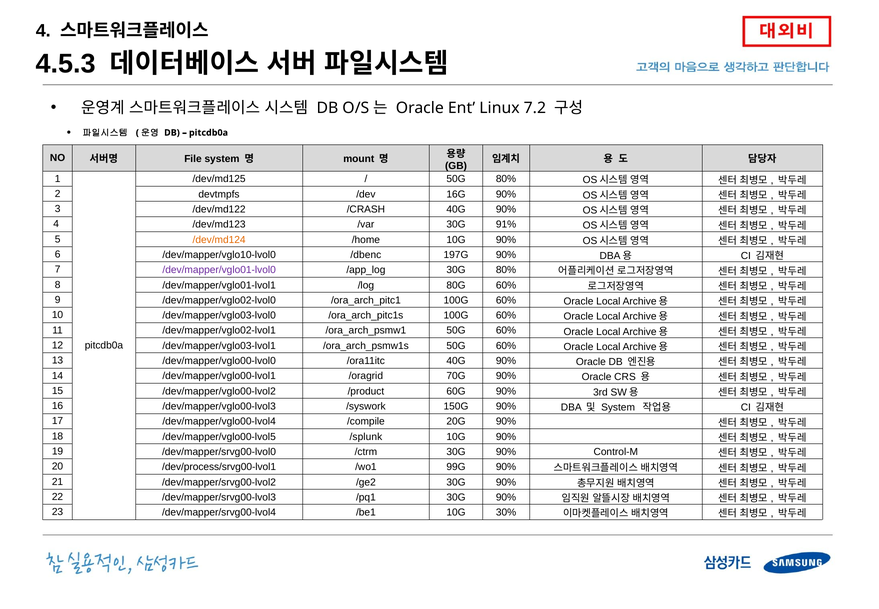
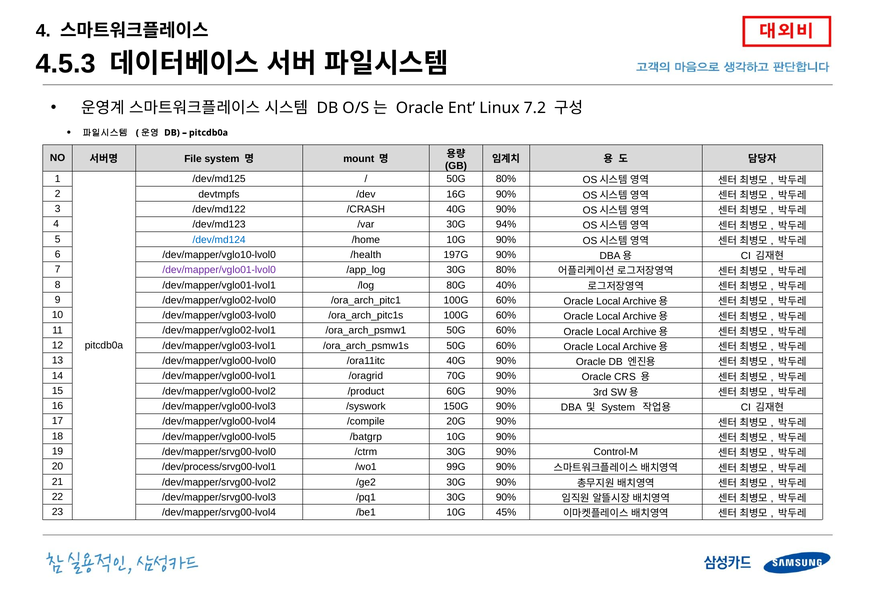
91%: 91% -> 94%
/dev/md124 colour: orange -> blue
/dbenc: /dbenc -> /health
80G 60%: 60% -> 40%
/splunk: /splunk -> /batgrp
30%: 30% -> 45%
